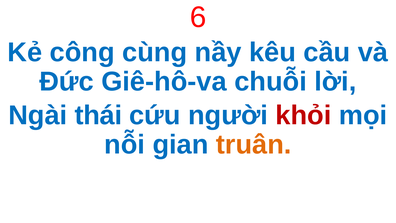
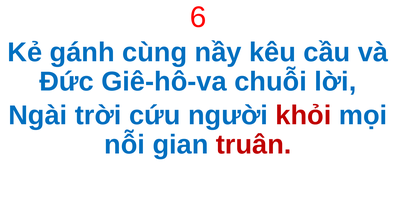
công: công -> gánh
thái: thái -> trời
truân colour: orange -> red
